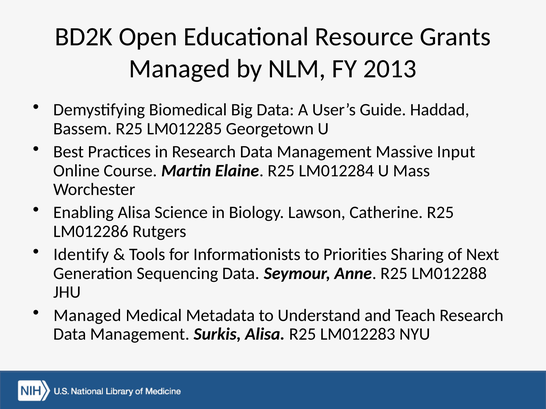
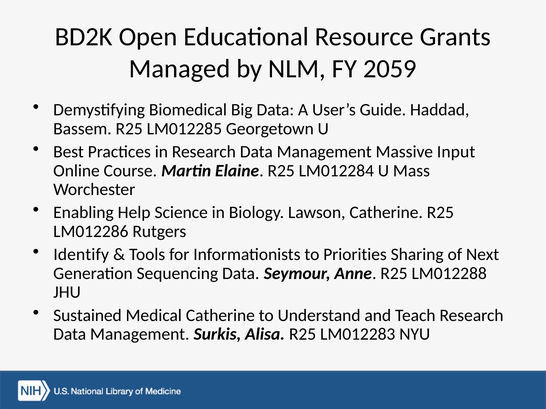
2013: 2013 -> 2059
Enabling Alisa: Alisa -> Help
Managed at (87, 316): Managed -> Sustained
Medical Metadata: Metadata -> Catherine
